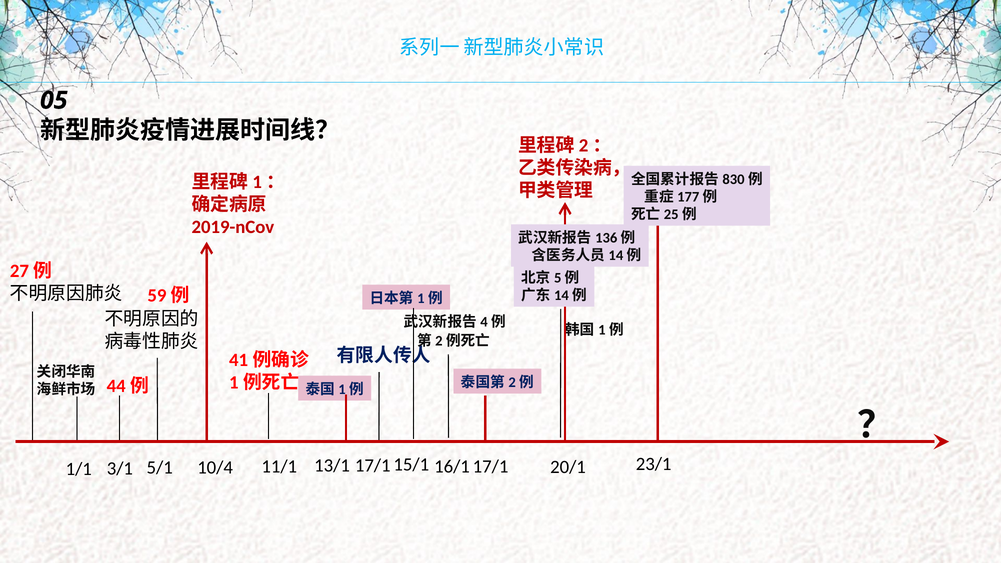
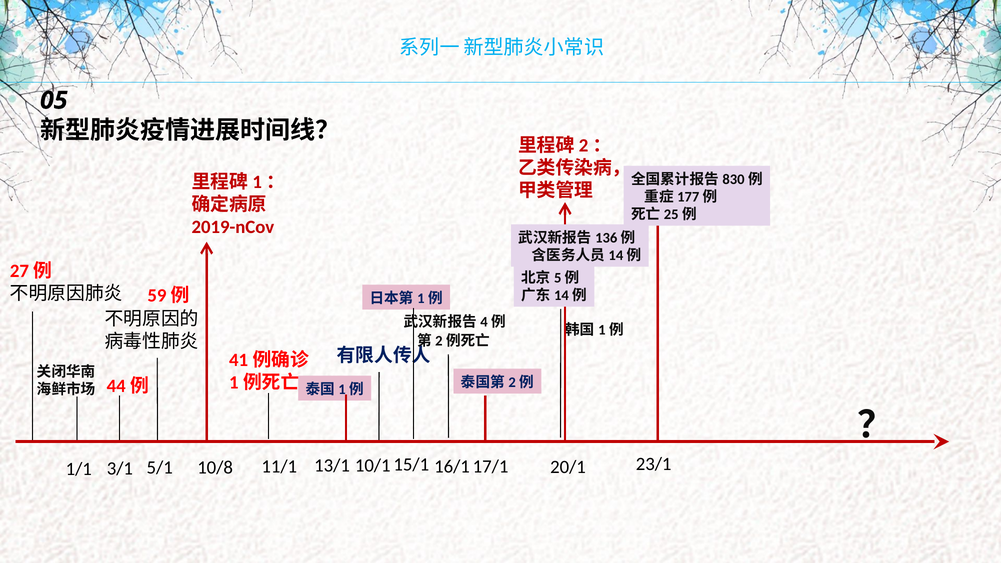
17/1 at (373, 466): 17/1 -> 10/1
10/4: 10/4 -> 10/8
